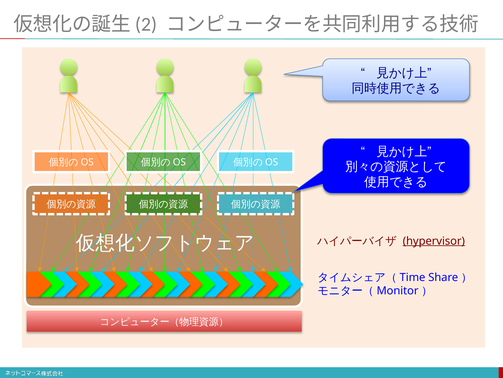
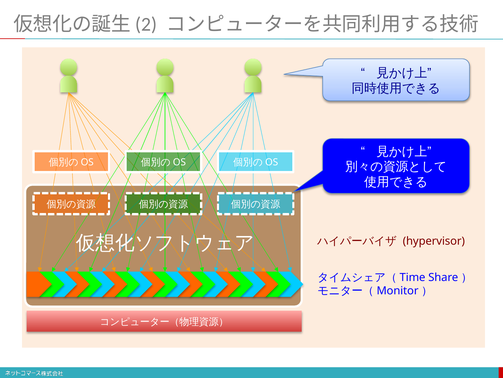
hypervisor underline: present -> none
